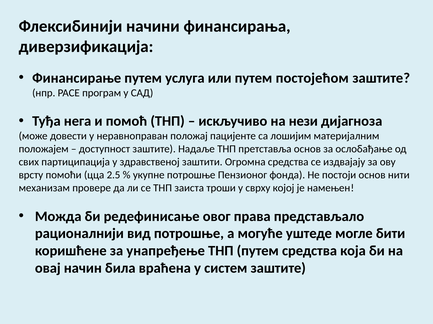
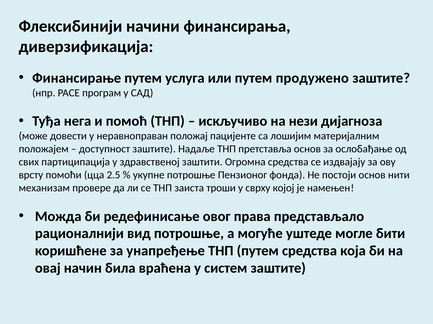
постојећом: постојећом -> продужено
